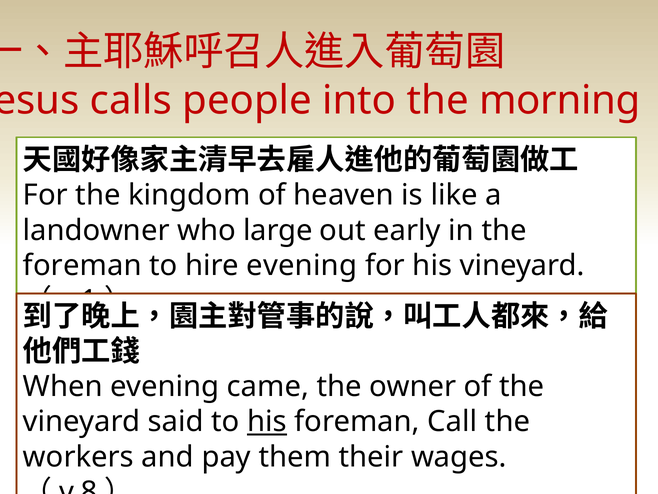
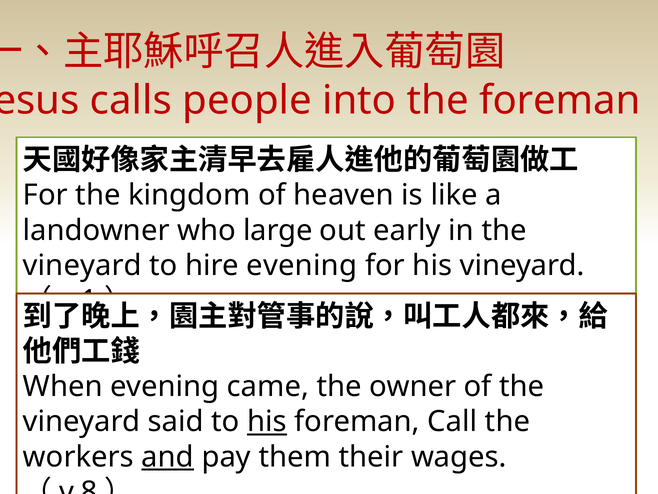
the morning: morning -> foreman
foreman at (82, 265): foreman -> vineyard
and underline: none -> present
